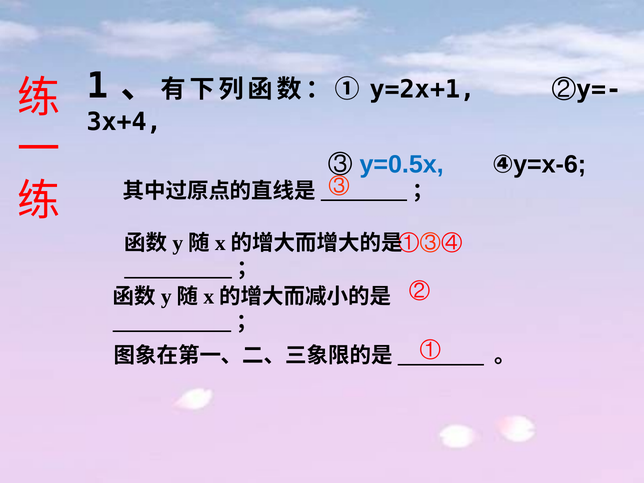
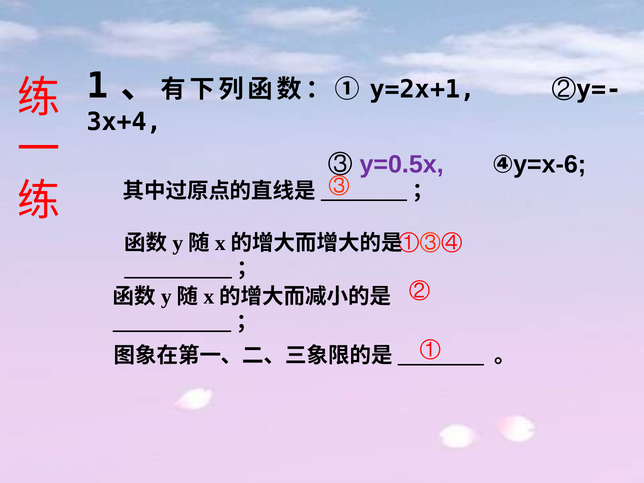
y=0.5x colour: blue -> purple
